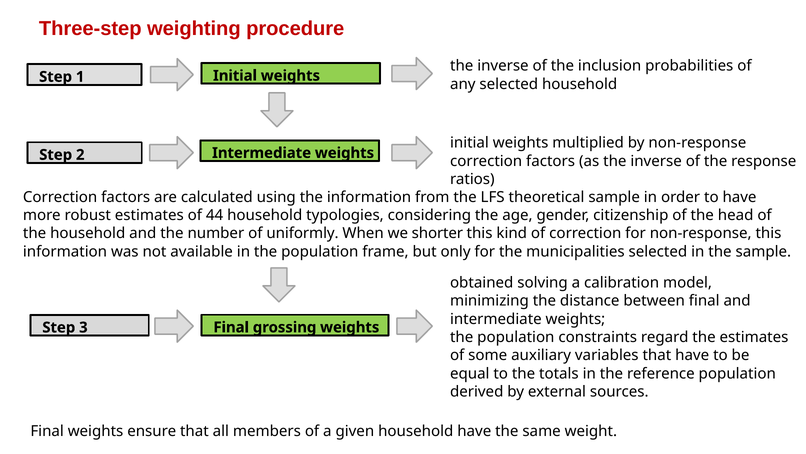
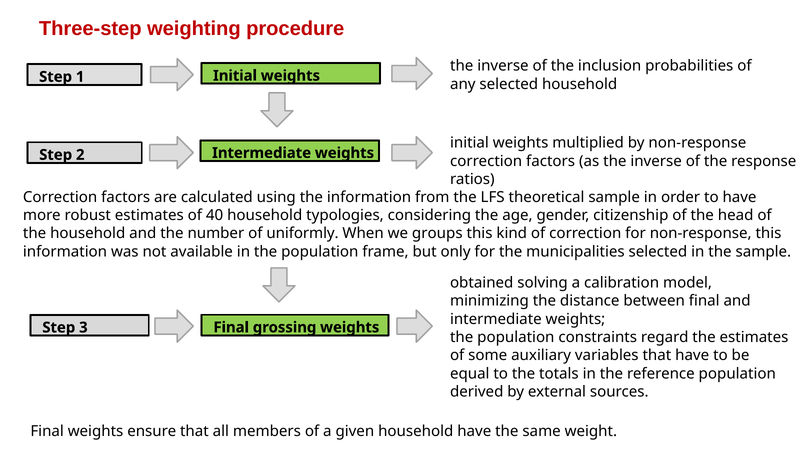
44: 44 -> 40
shorter: shorter -> groups
